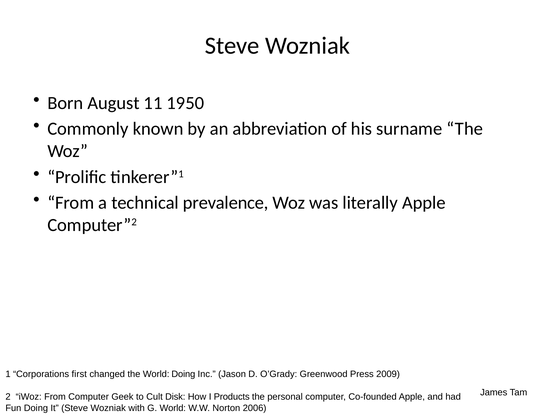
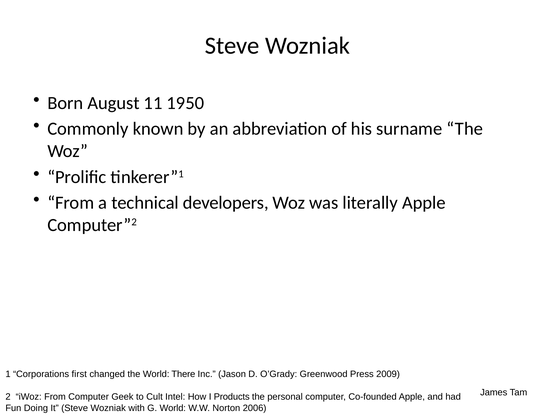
prevalence: prevalence -> developers
World Doing: Doing -> There
Disk: Disk -> Intel
